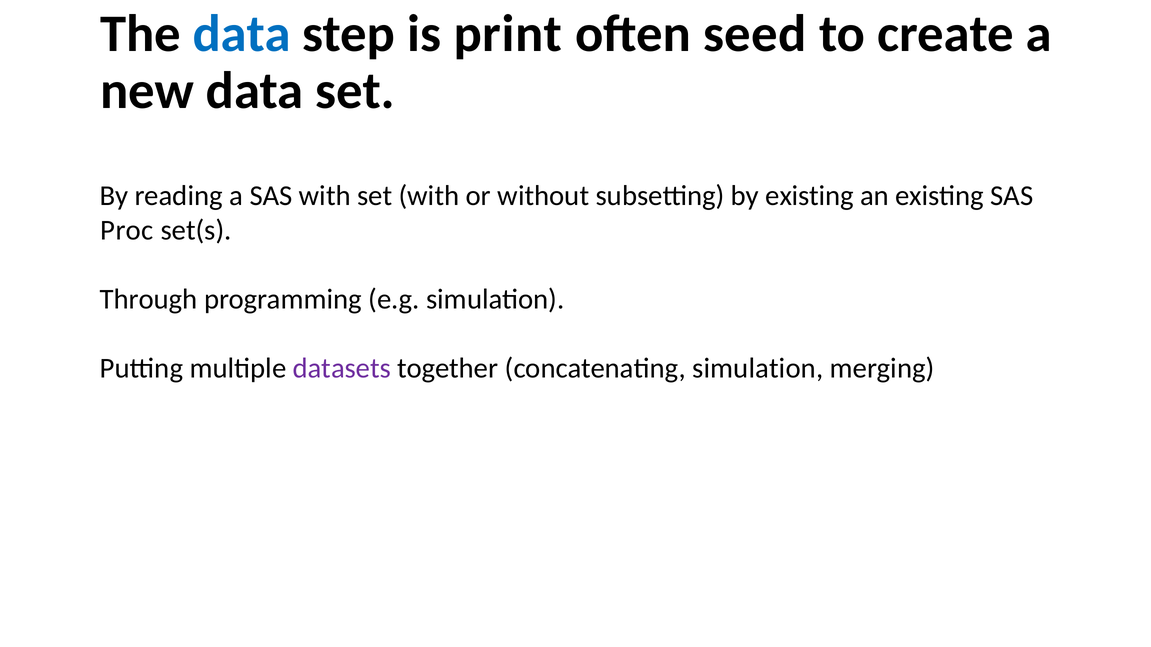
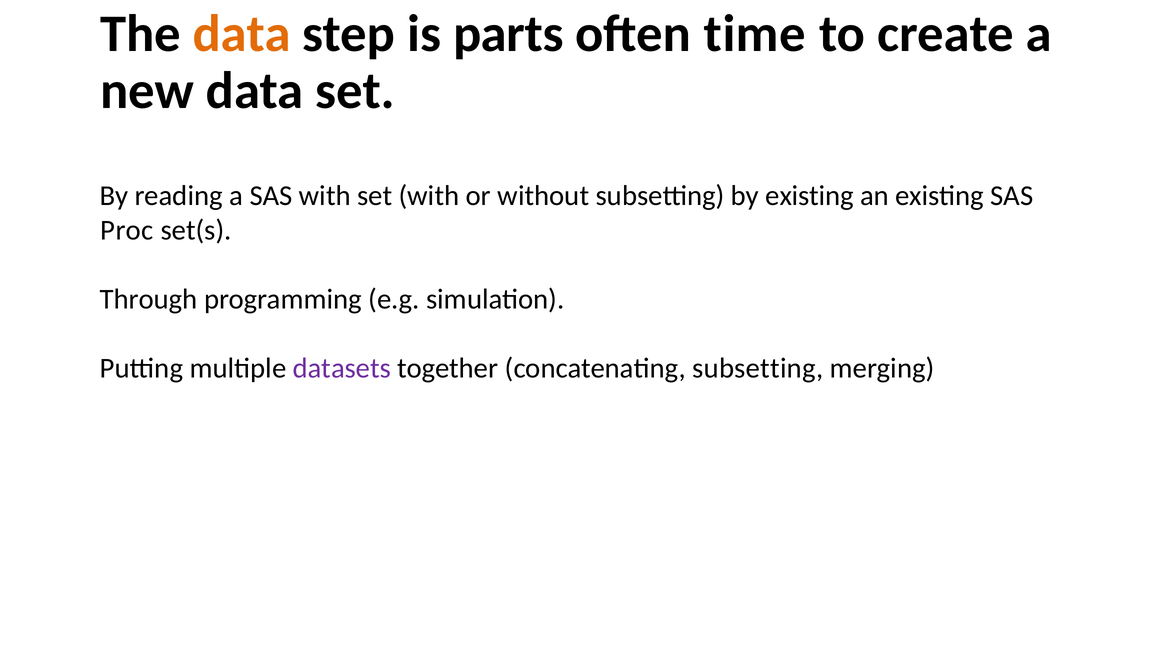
data at (242, 34) colour: blue -> orange
print: print -> parts
seed: seed -> time
concatenating simulation: simulation -> subsetting
